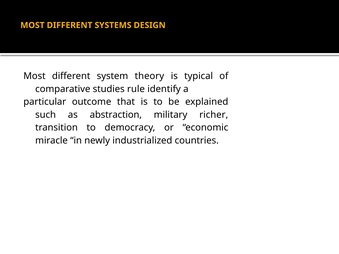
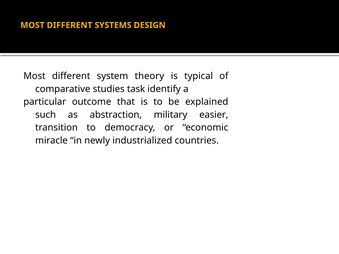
rule: rule -> task
richer: richer -> easier
